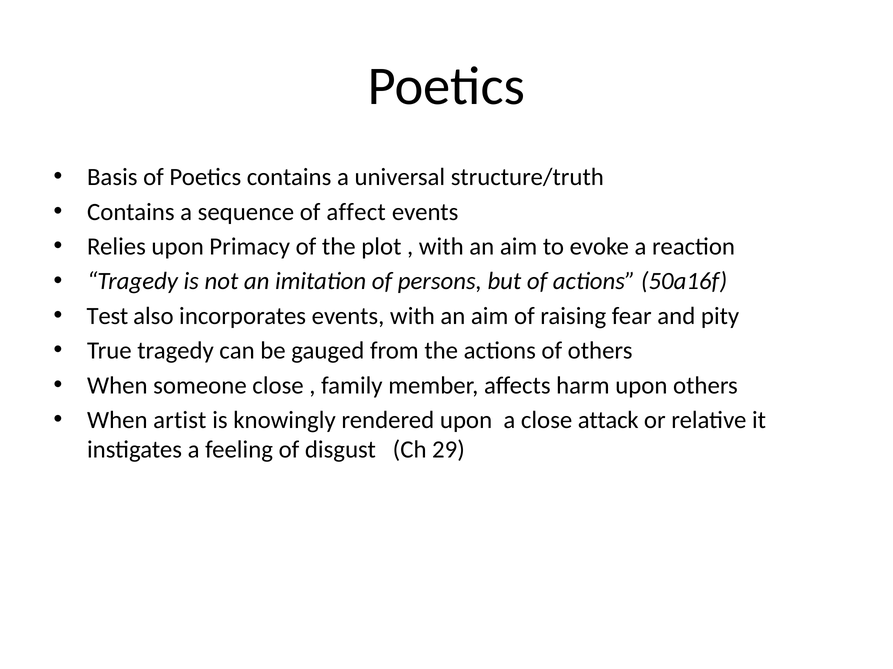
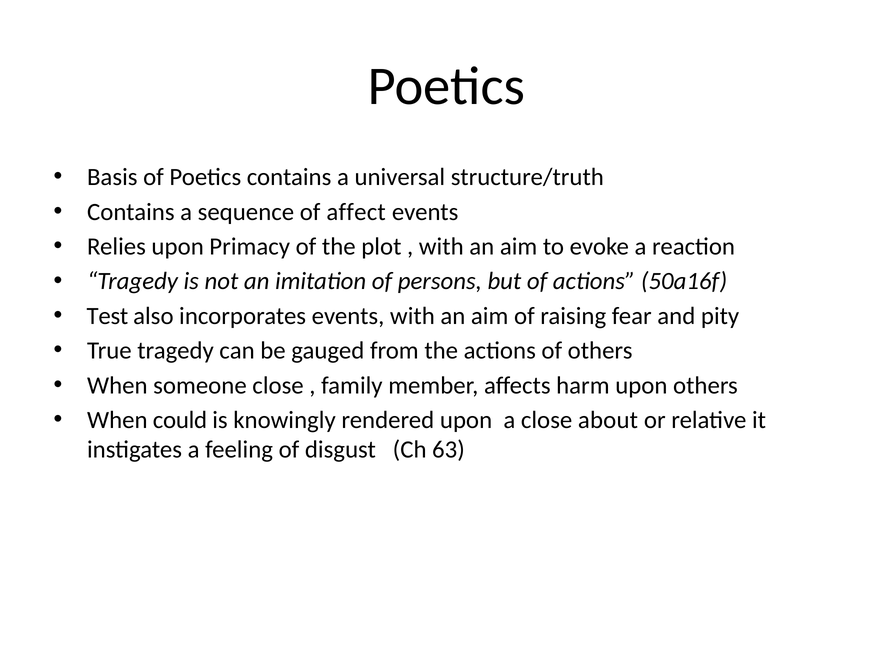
artist: artist -> could
attack: attack -> about
29: 29 -> 63
